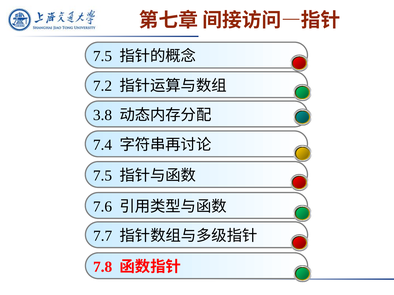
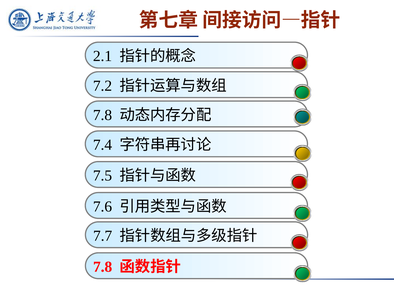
7.5 at (103, 56): 7.5 -> 2.1
3.8 at (103, 115): 3.8 -> 7.8
